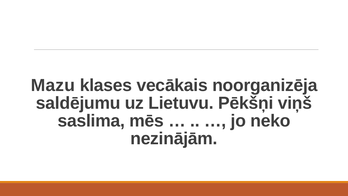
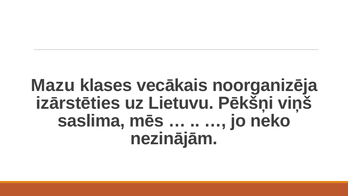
saldējumu: saldējumu -> izārstēties
